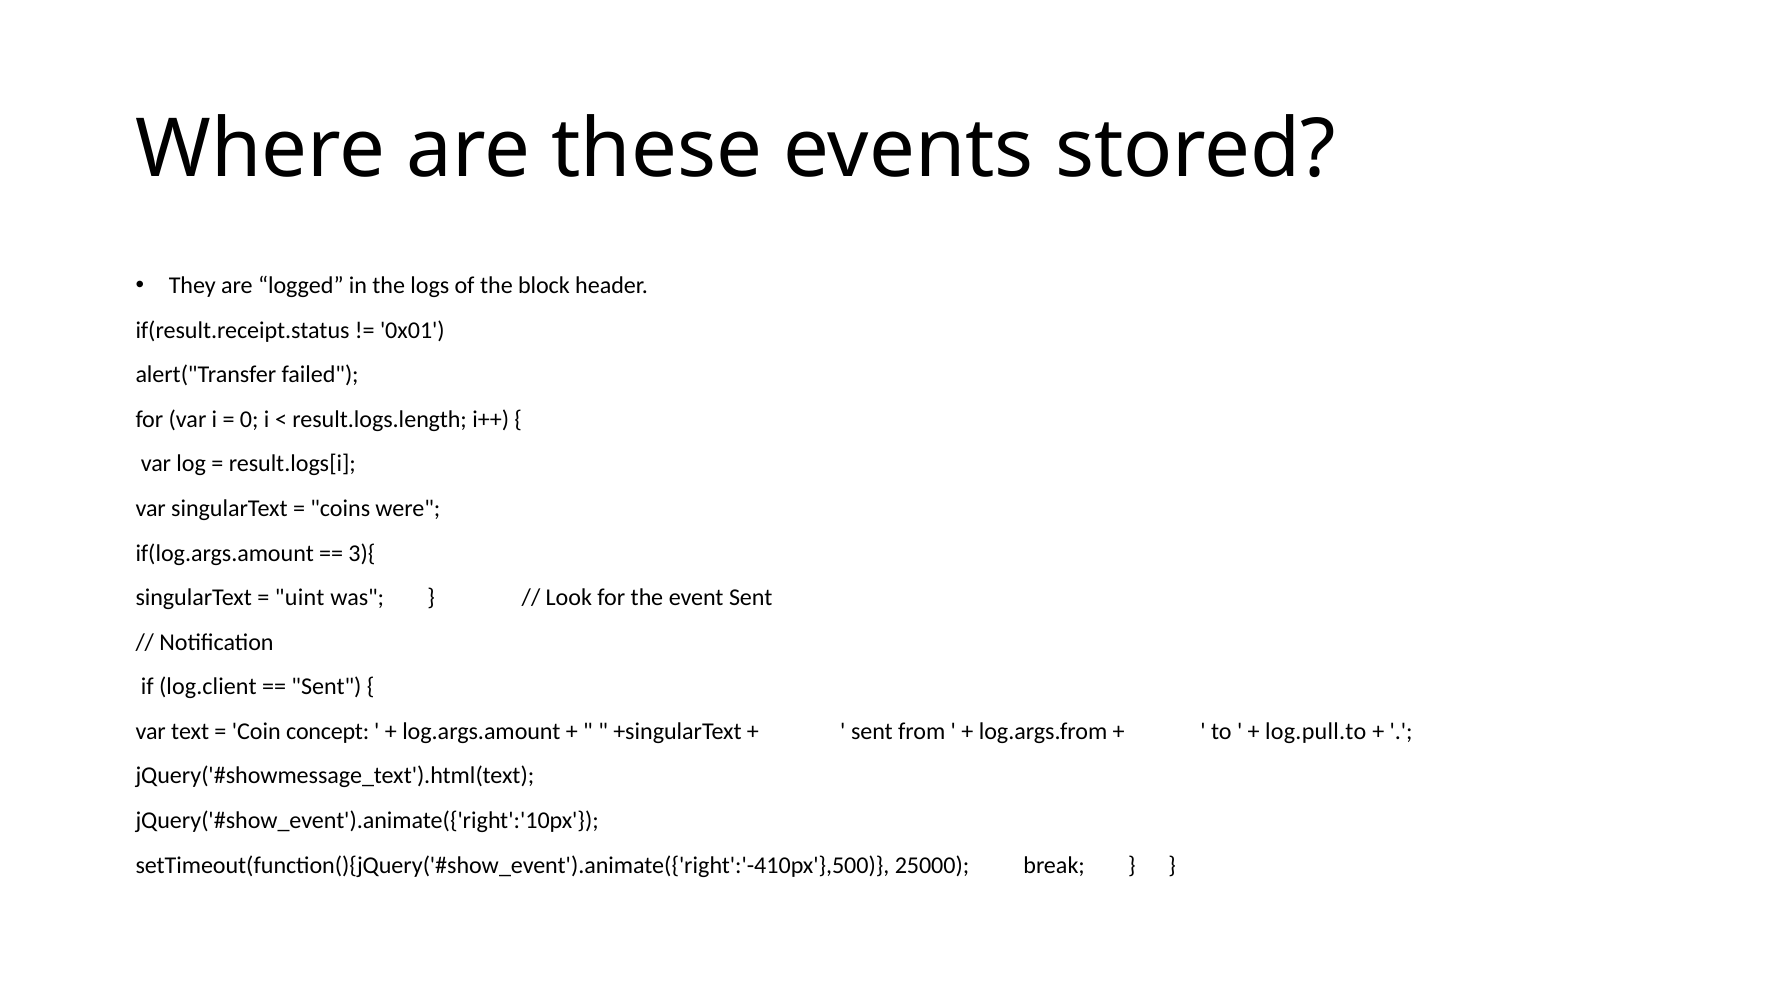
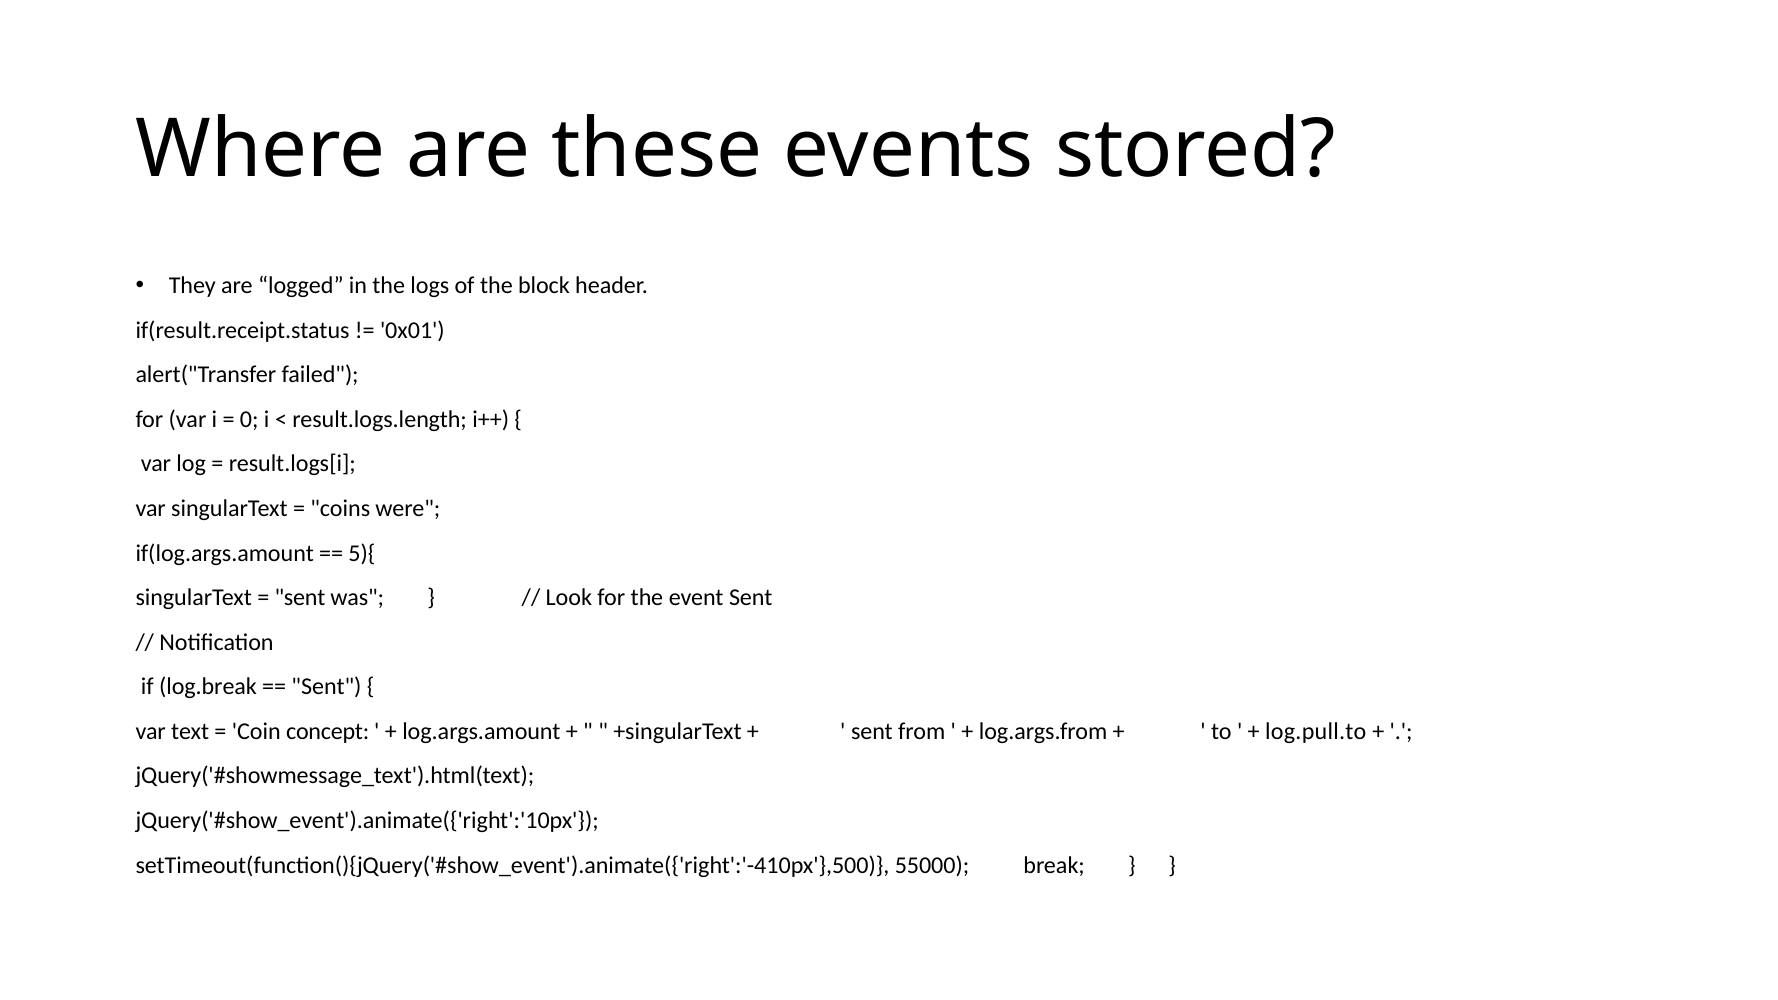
3){: 3){ -> 5){
uint at (300, 598): uint -> sent
log.client: log.client -> log.break
25000: 25000 -> 55000
